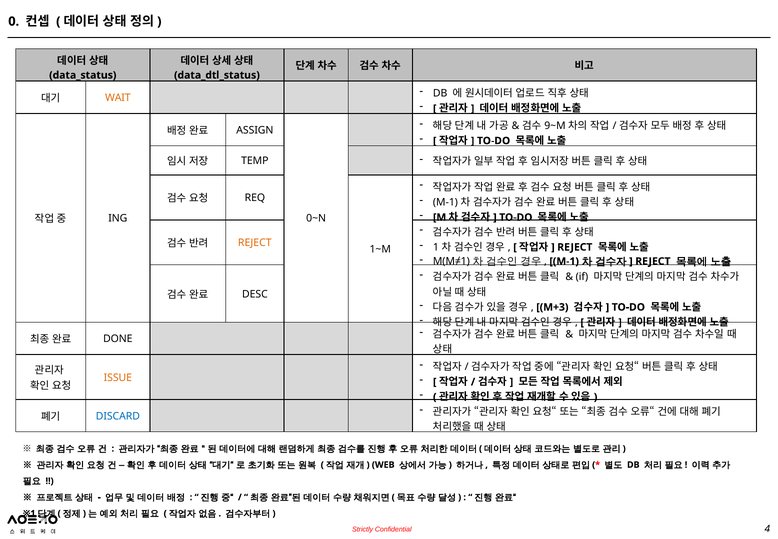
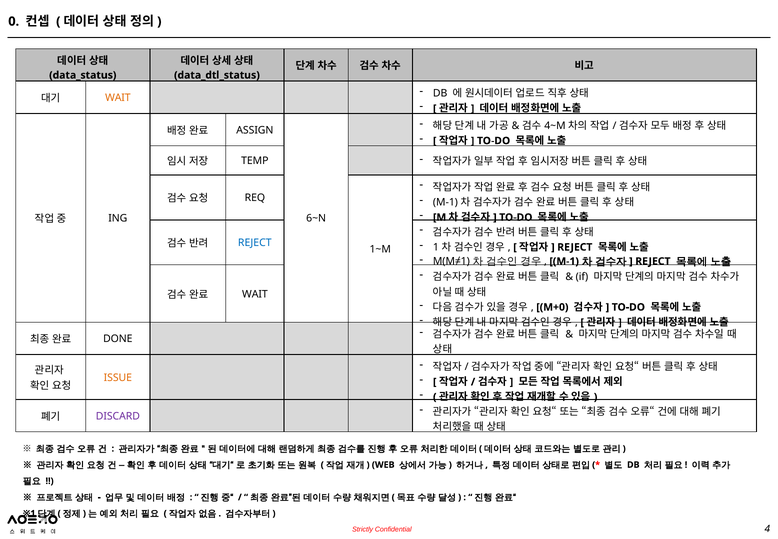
9~M: 9~M -> 4~M
0~N: 0~N -> 6~N
REJECT at (255, 243) colour: orange -> blue
DESC at (255, 294): DESC -> WAIT
M+3: M+3 -> M+0
DISCARD colour: blue -> purple
